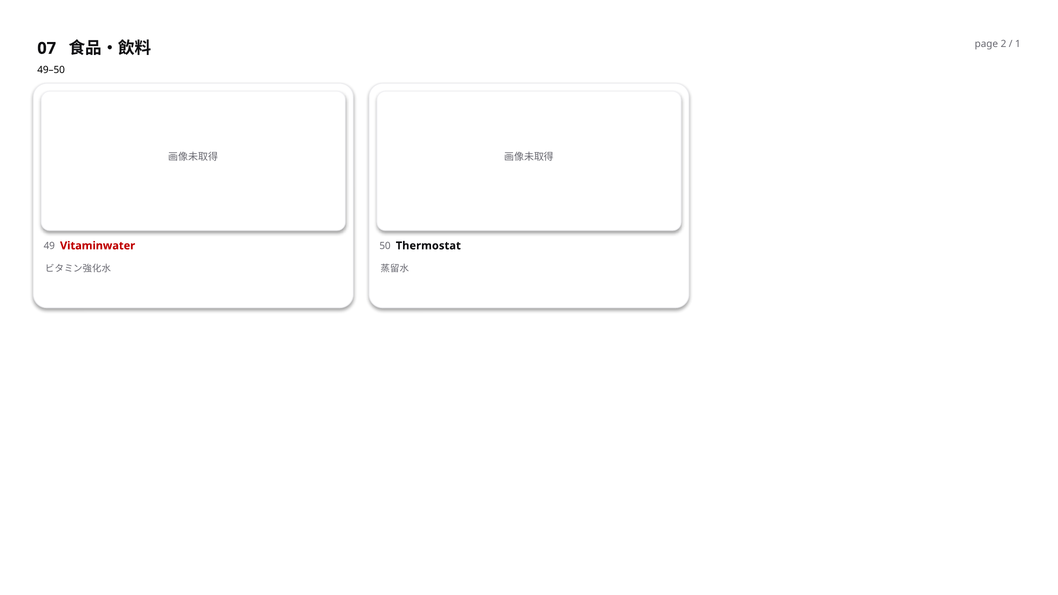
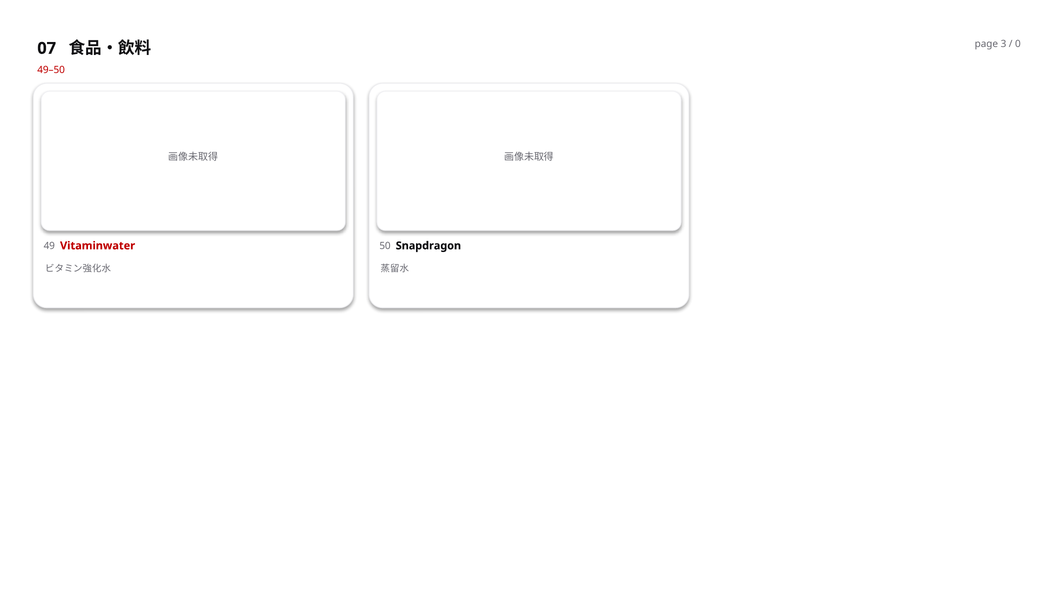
2: 2 -> 3
1: 1 -> 0
49–50 colour: black -> red
Thermostat: Thermostat -> Snapdragon
